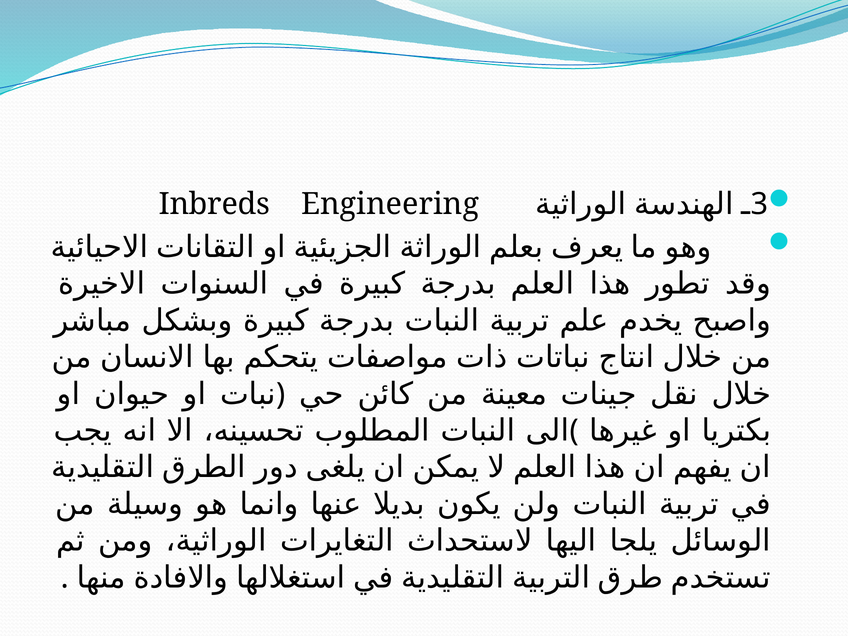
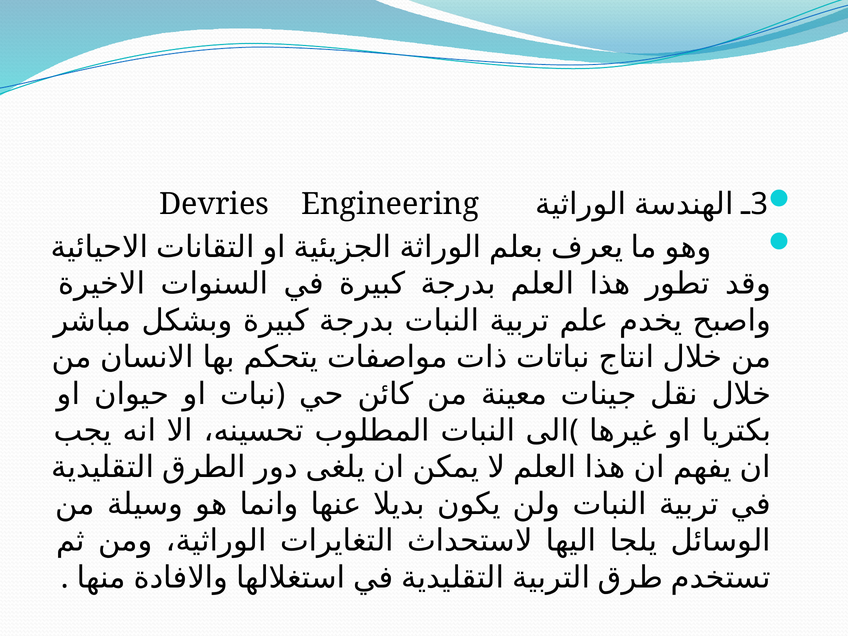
Inbreds: Inbreds -> Devries
